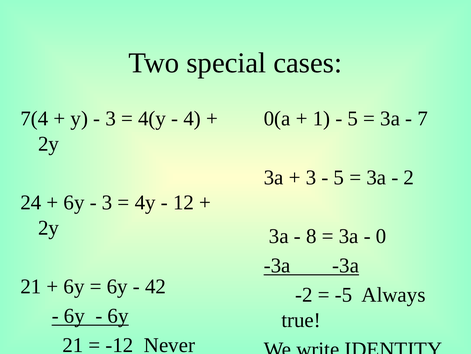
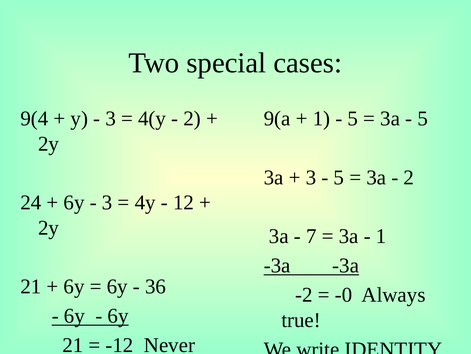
7(4: 7(4 -> 9(4
4 at (192, 118): 4 -> 2
0(a: 0(a -> 9(a
7 at (423, 118): 7 -> 5
8: 8 -> 7
0 at (381, 236): 0 -> 1
42: 42 -> 36
-5: -5 -> -0
